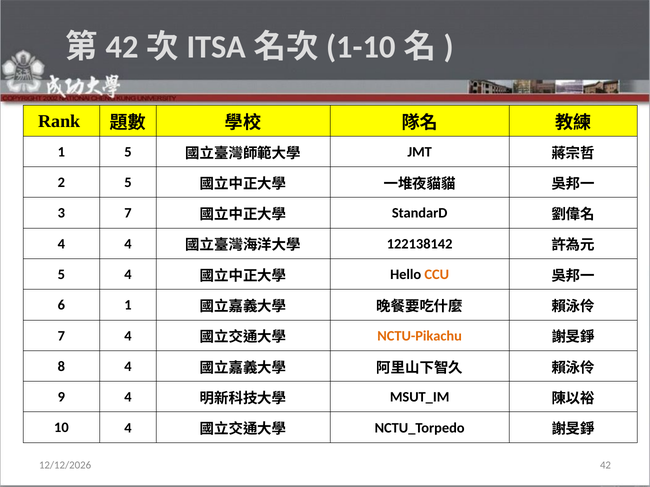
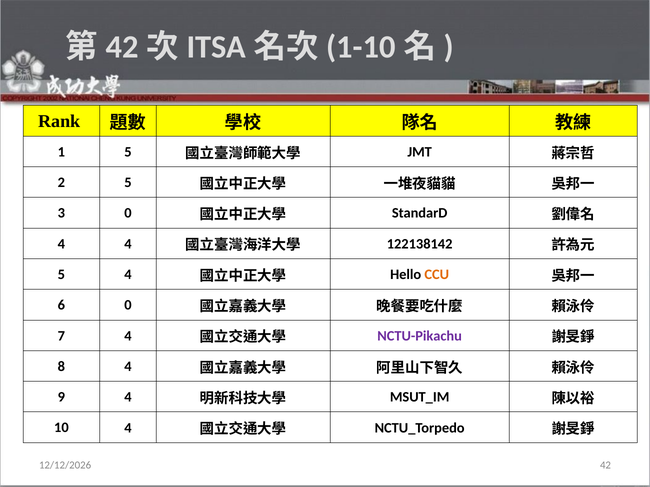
3 7: 7 -> 0
6 1: 1 -> 0
NCTU-Pikachu colour: orange -> purple
